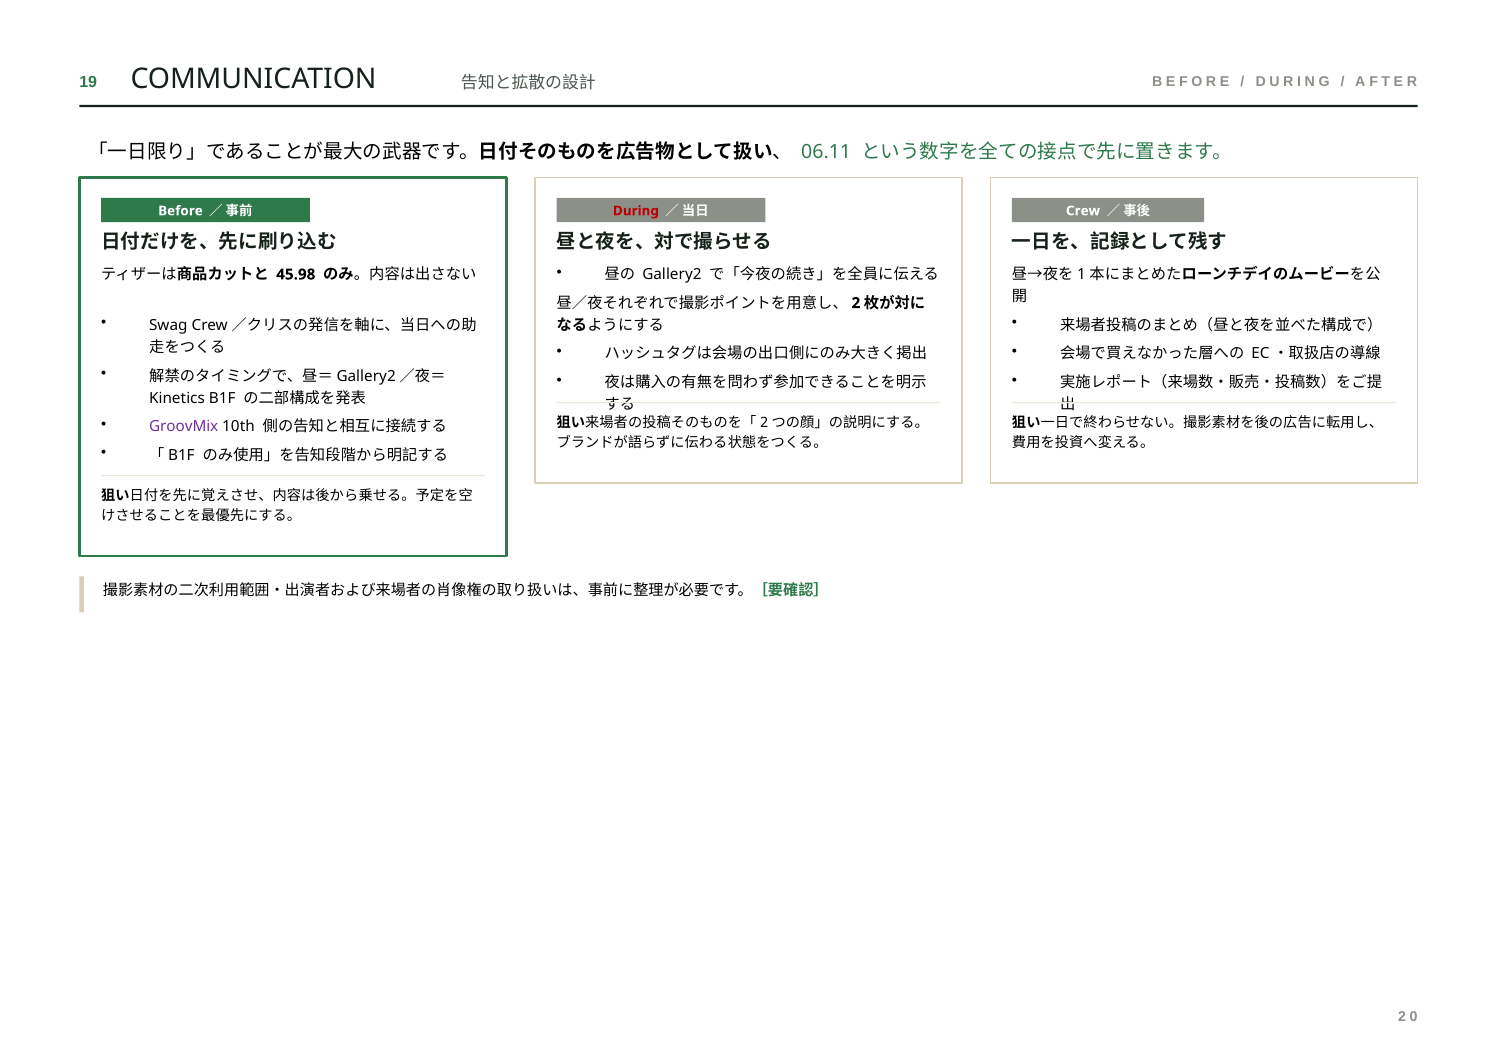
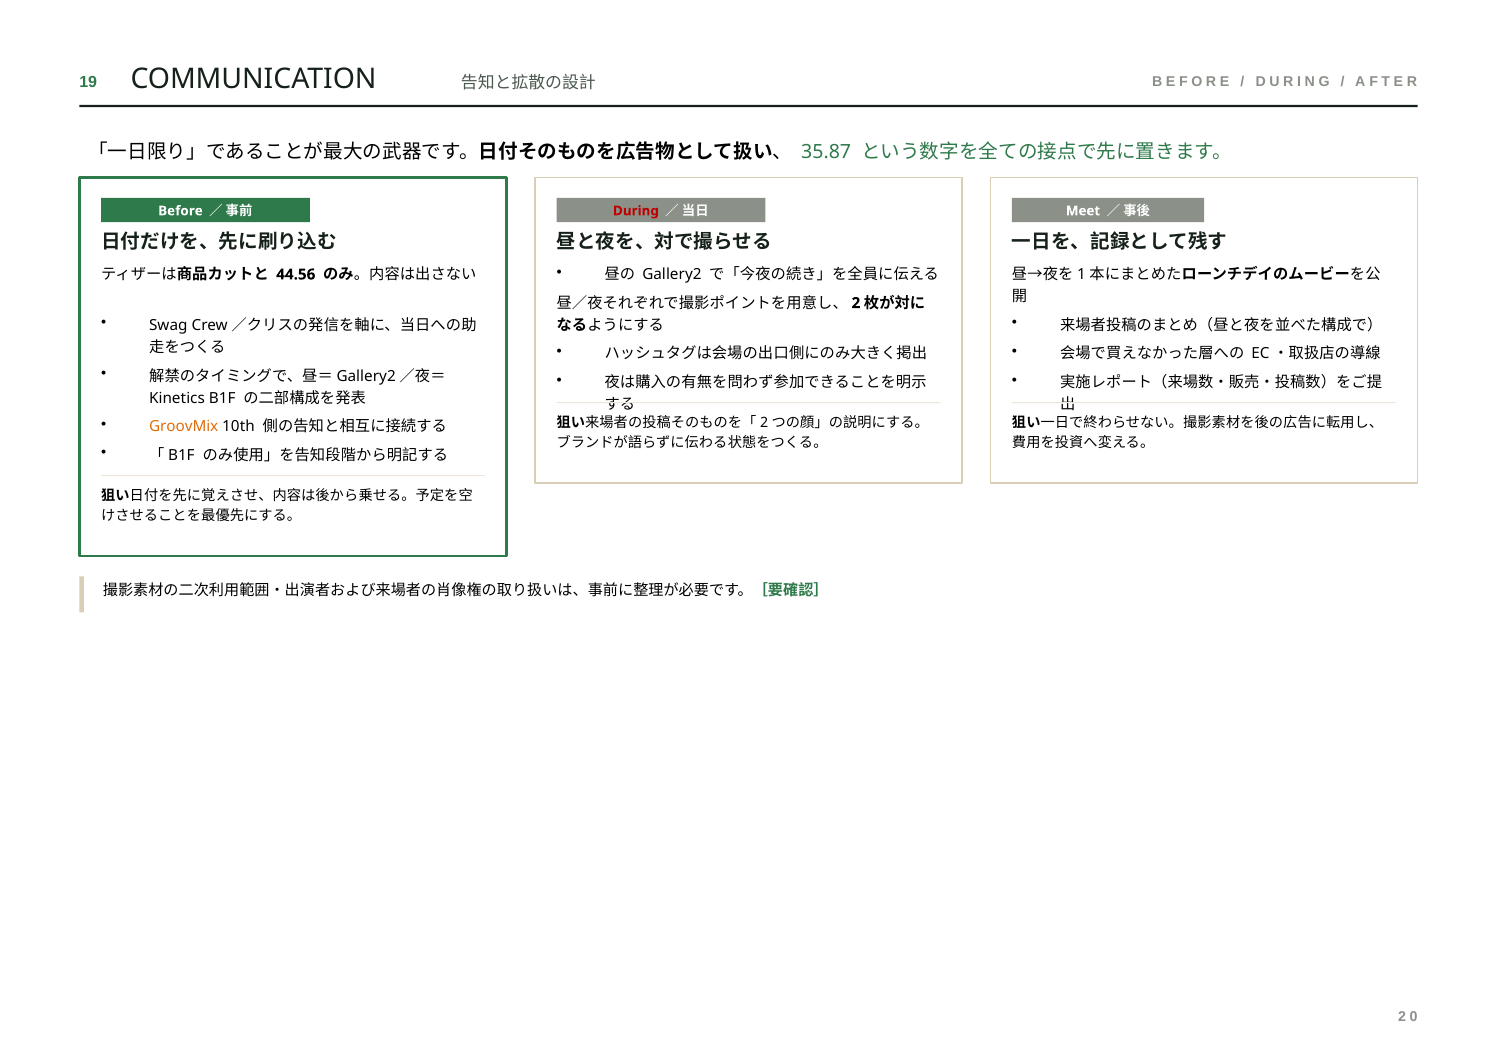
06.11: 06.11 -> 35.87
Crew at (1083, 211): Crew -> Meet
45.98: 45.98 -> 44.56
GroovMix colour: purple -> orange
